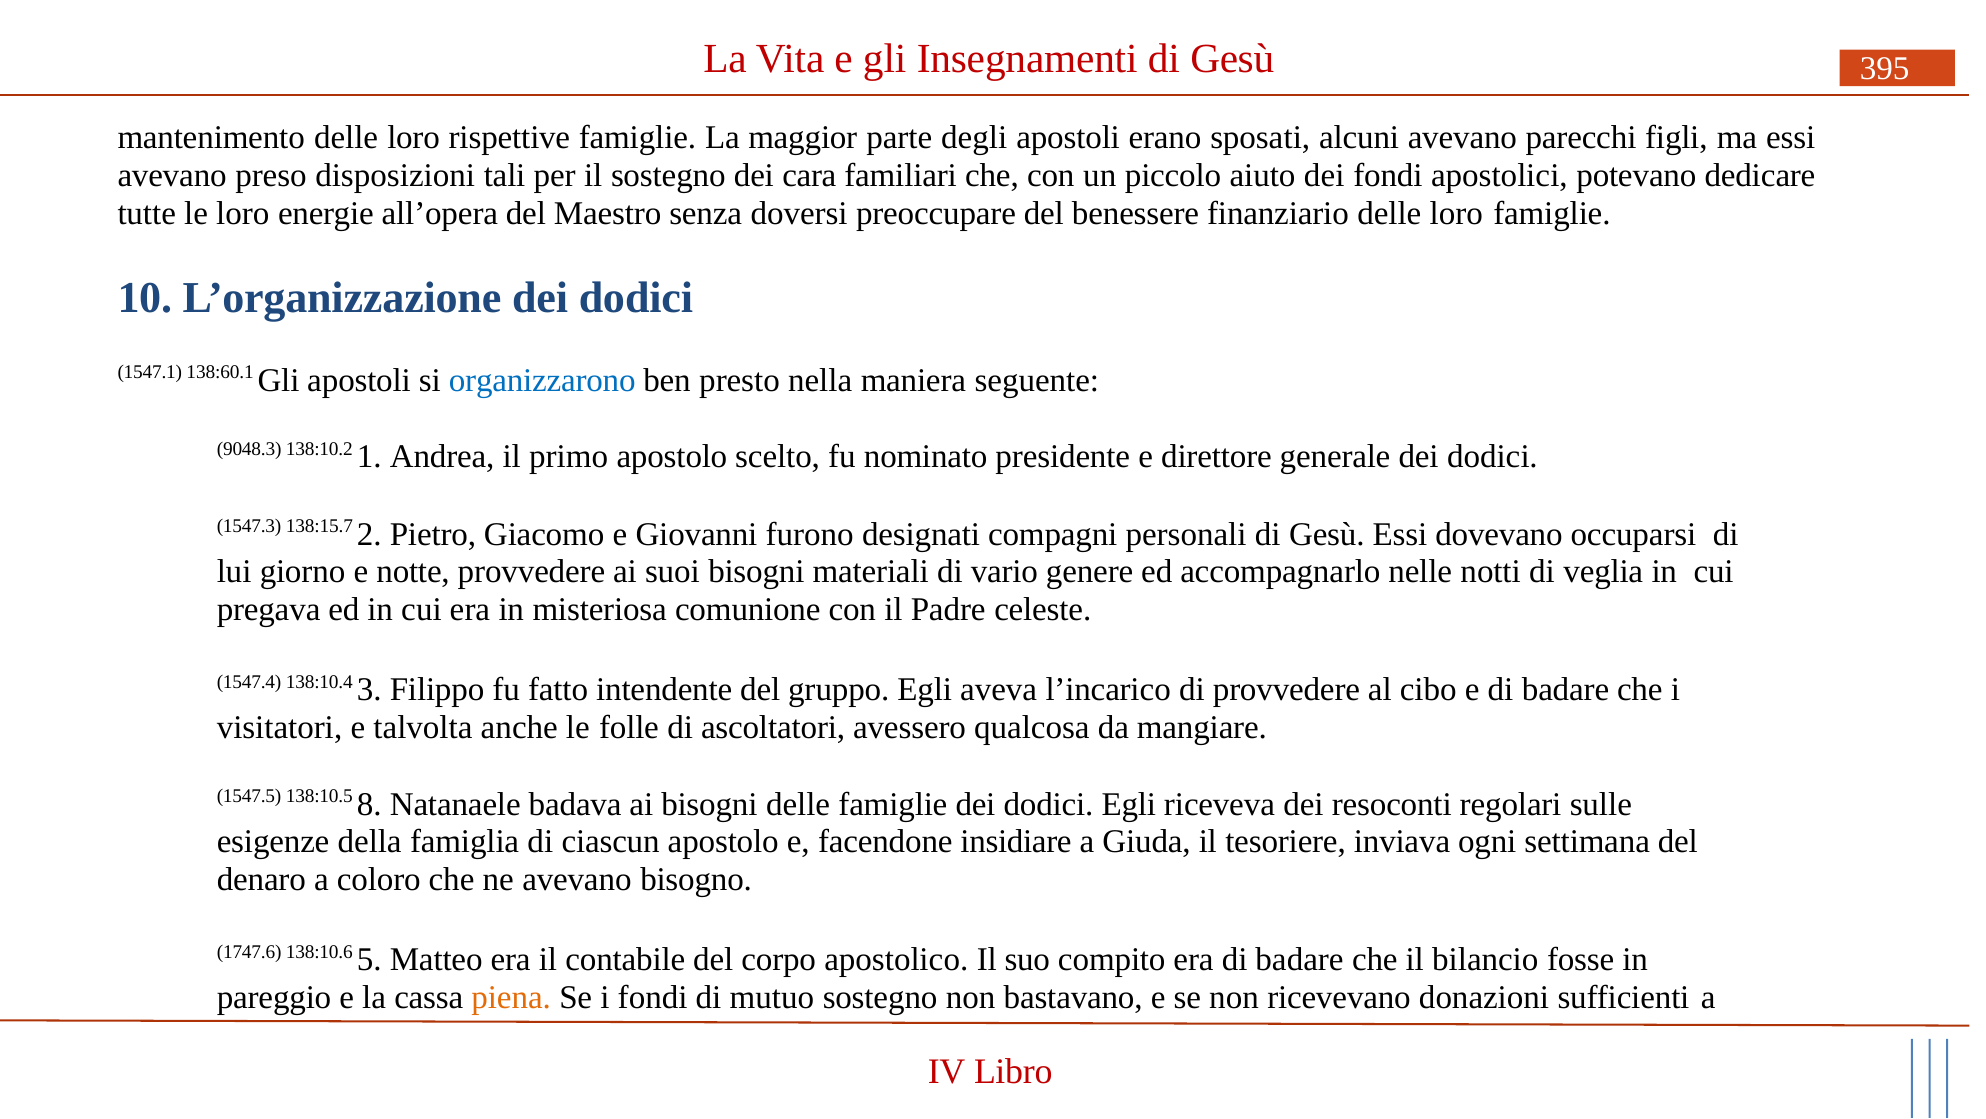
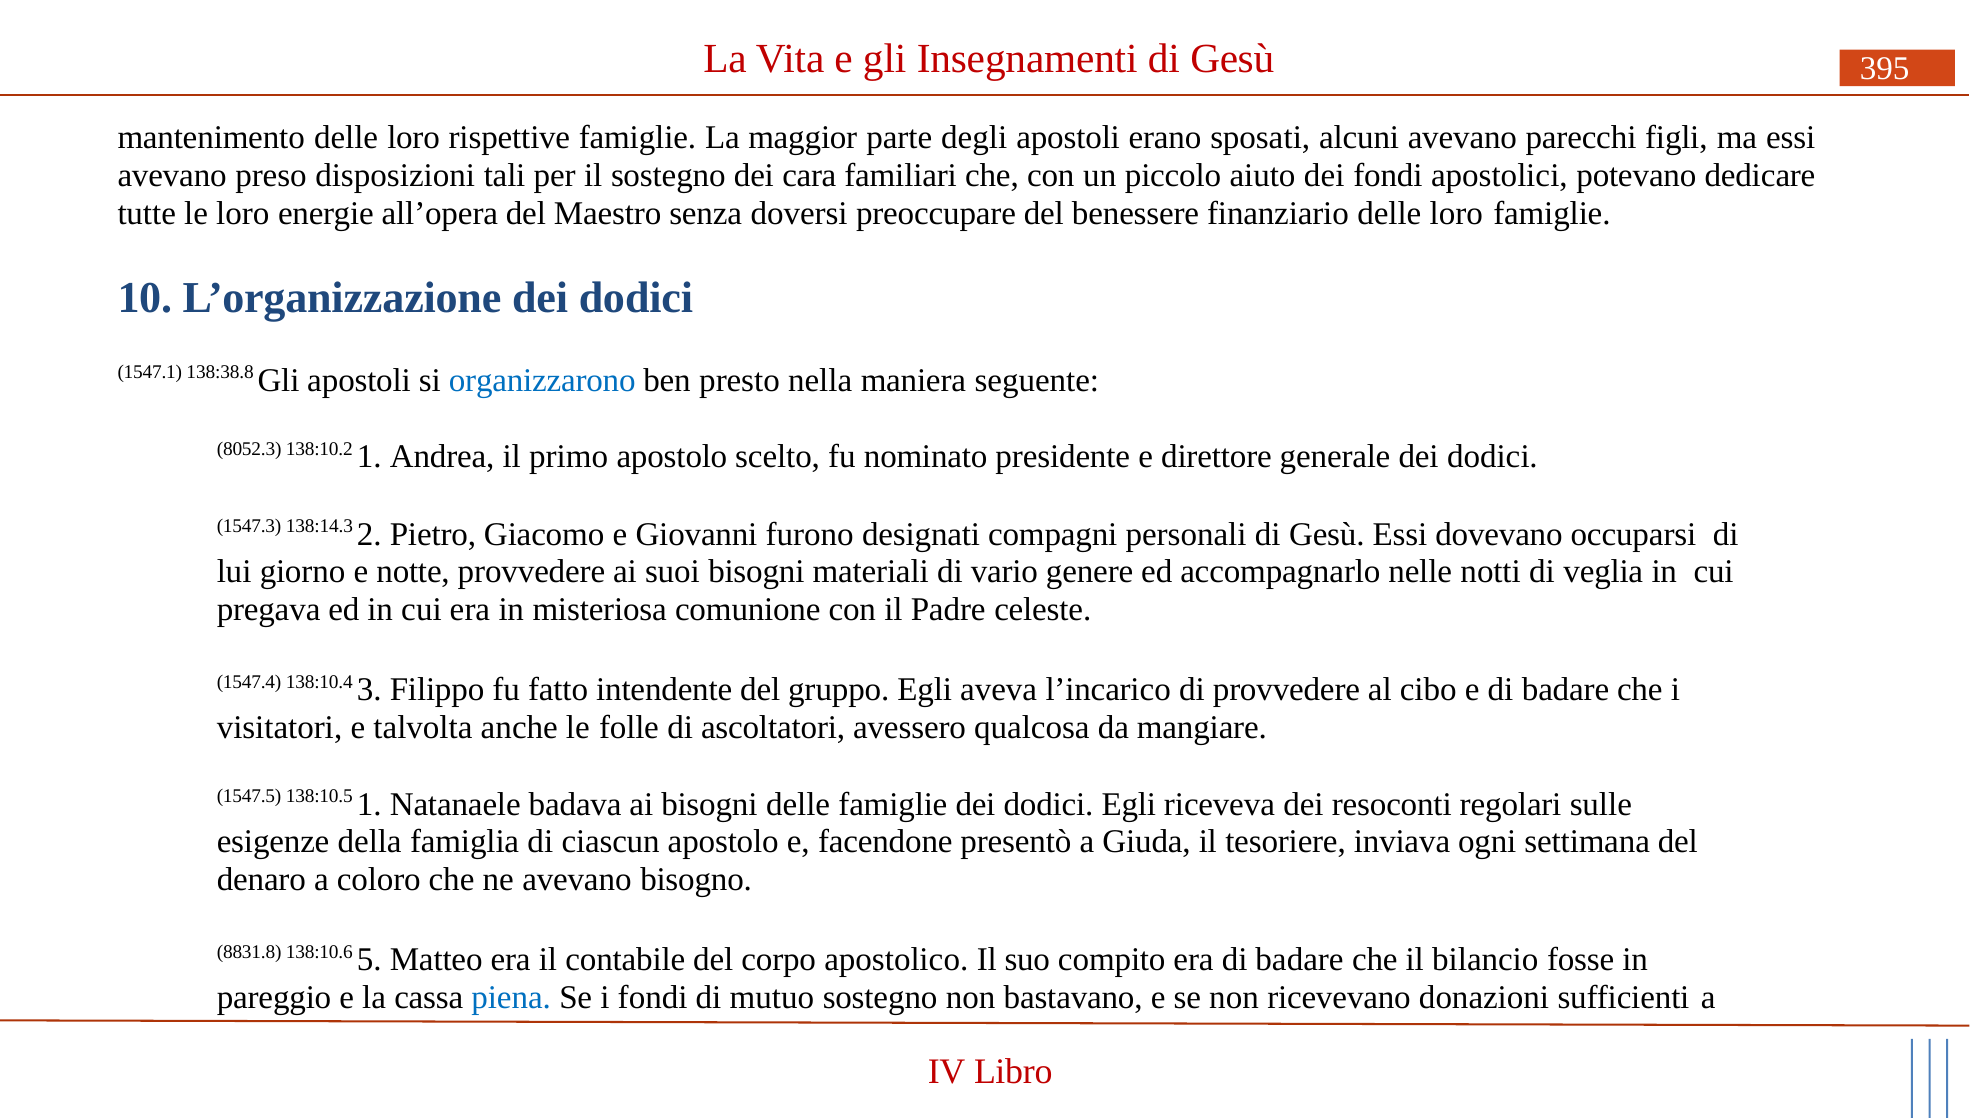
138:60.1: 138:60.1 -> 138:38.8
9048.3: 9048.3 -> 8052.3
138:15.7: 138:15.7 -> 138:14.3
138:10.5 8: 8 -> 1
insidiare: insidiare -> presentò
1747.6: 1747.6 -> 8831.8
piena colour: orange -> blue
